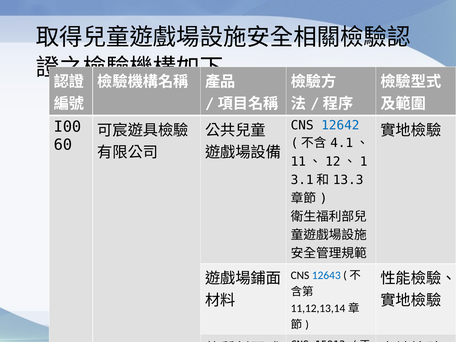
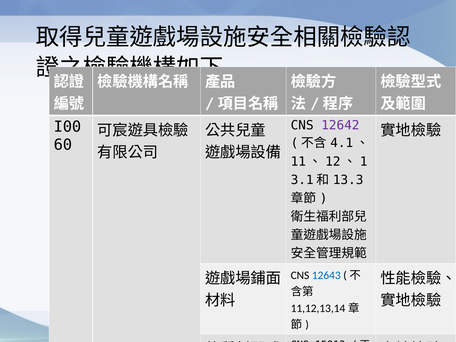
12642 colour: blue -> purple
